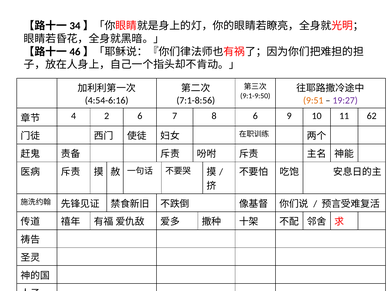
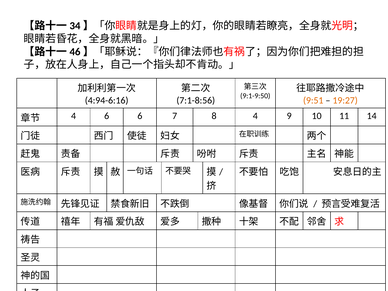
4:54-6:16: 4:54-6:16 -> 4:94-6:16
19:27 colour: purple -> orange
4 2: 2 -> 6
8 6: 6 -> 4
62: 62 -> 14
